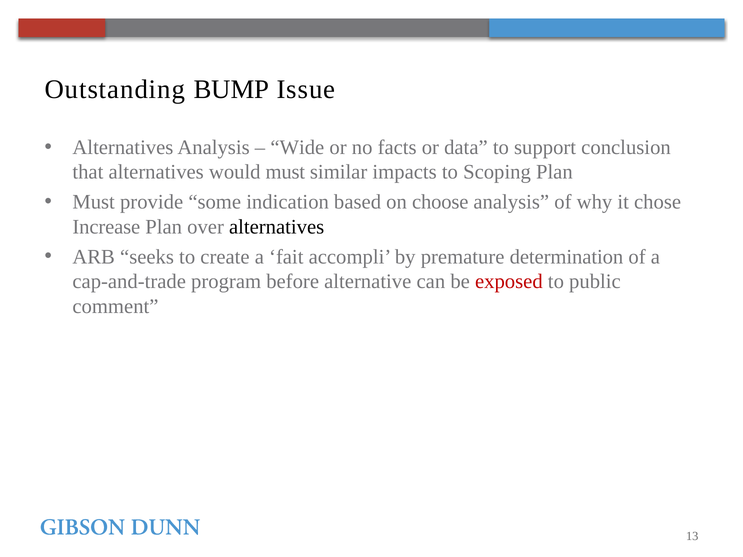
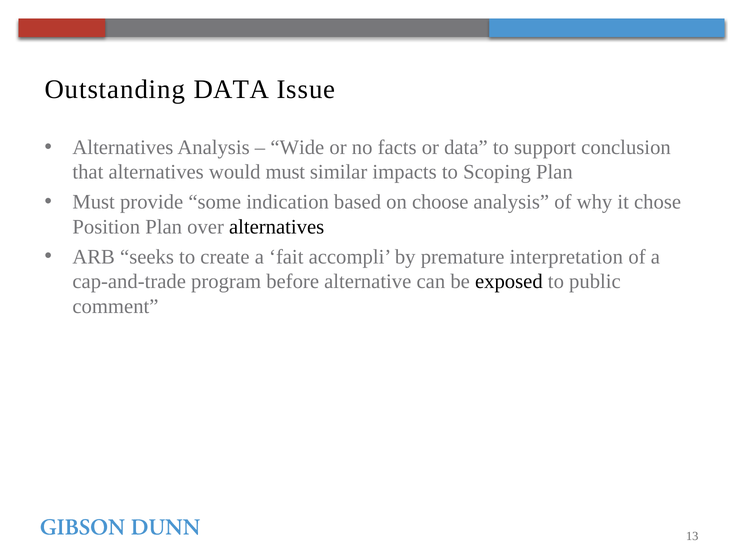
Outstanding BUMP: BUMP -> DATA
Increase: Increase -> Position
determination: determination -> interpretation
exposed colour: red -> black
